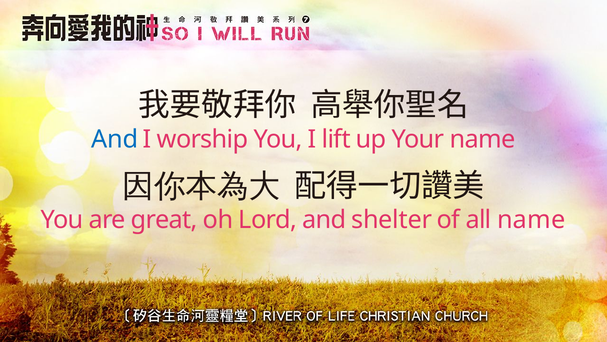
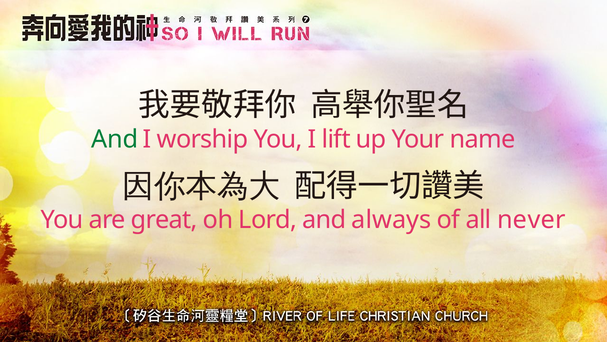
And at (115, 139) colour: blue -> green
shelter: shelter -> always
all name: name -> never
